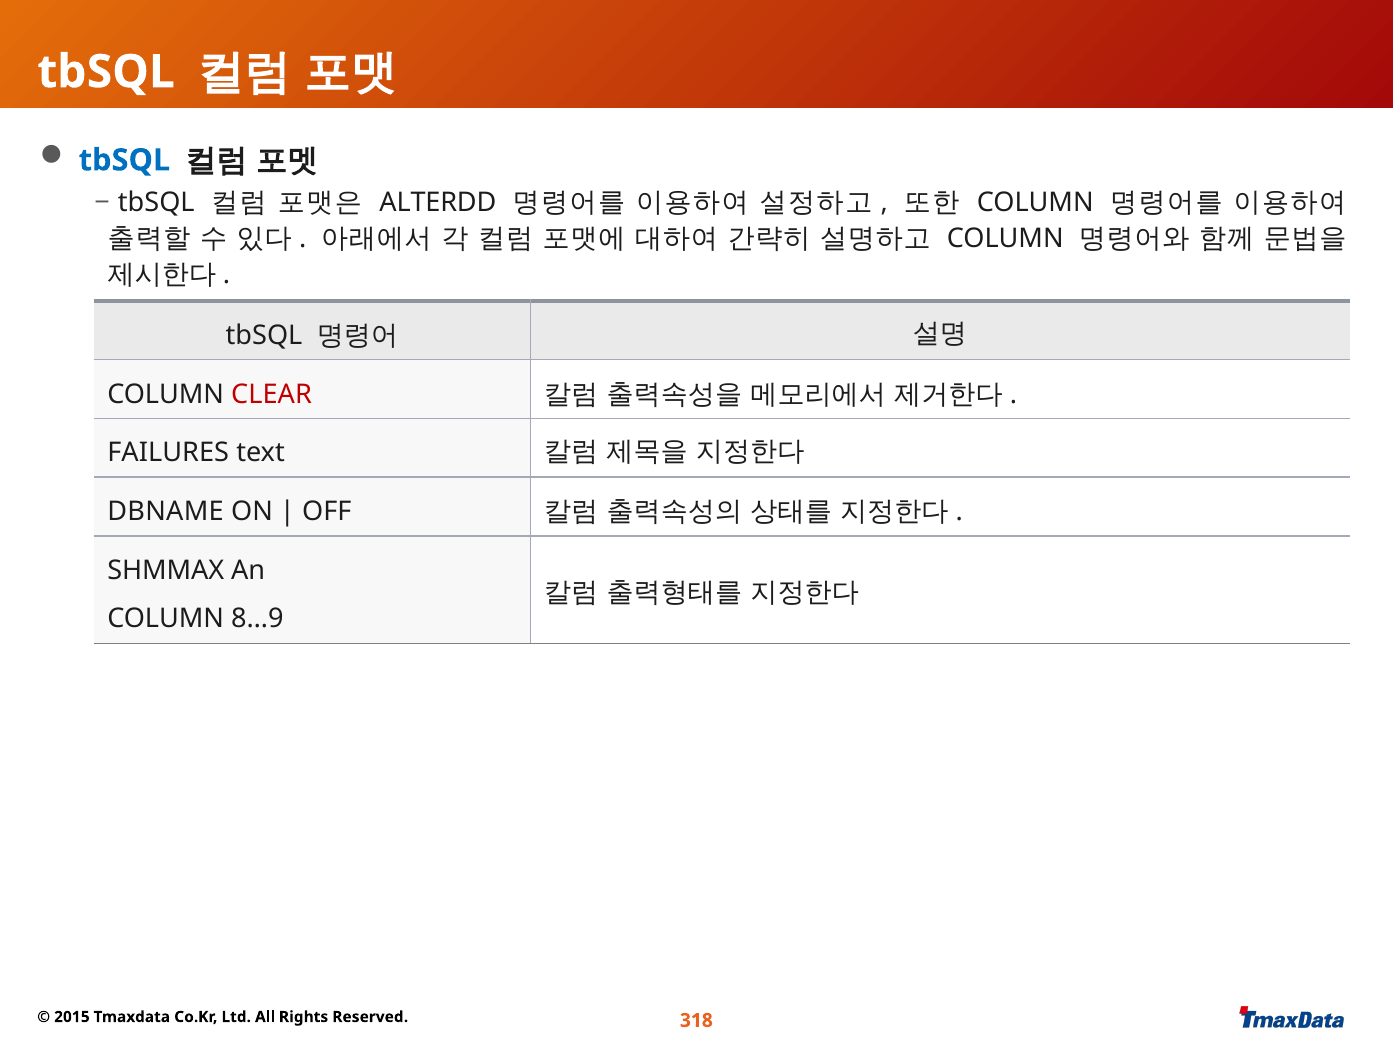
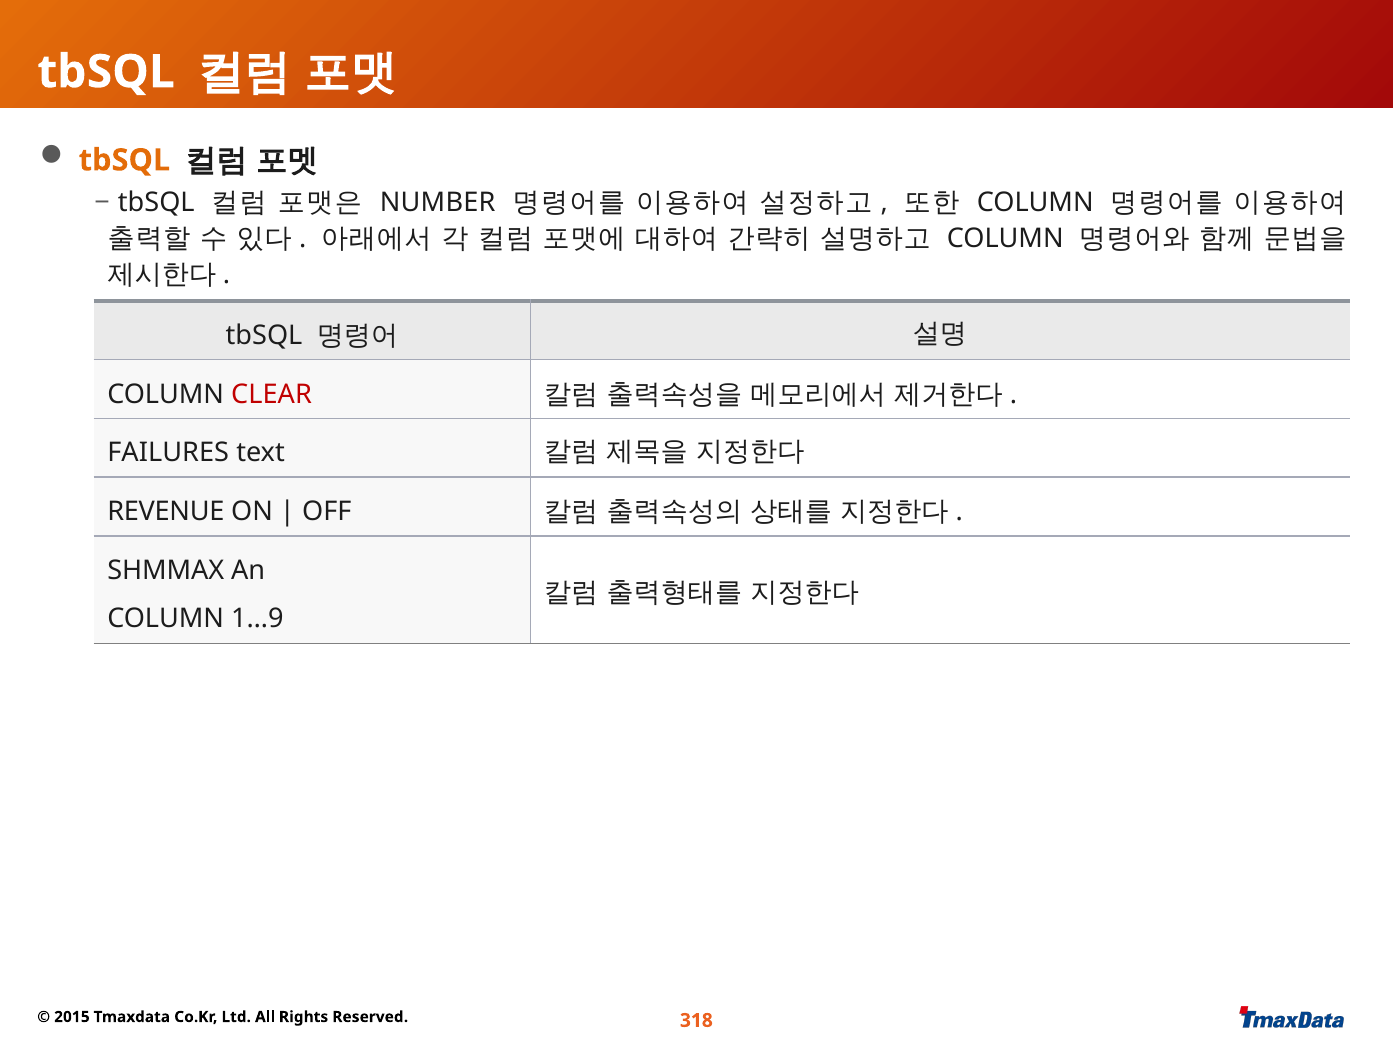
tbSQL at (124, 160) colour: blue -> orange
ALTERDD: ALTERDD -> NUMBER
DBNAME: DBNAME -> REVENUE
8…9: 8…9 -> 1…9
